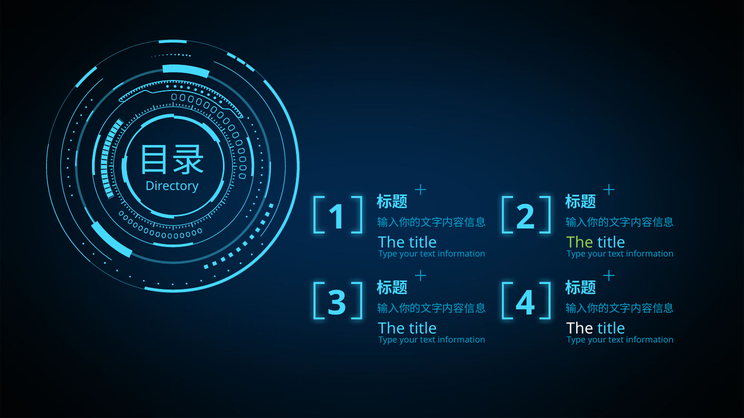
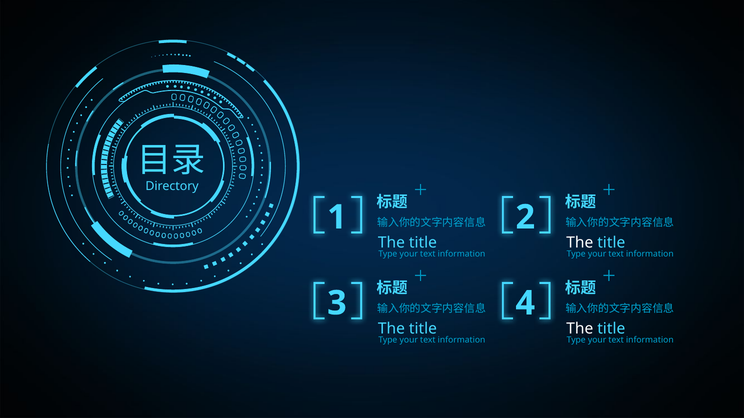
The at (580, 243) colour: light green -> white
